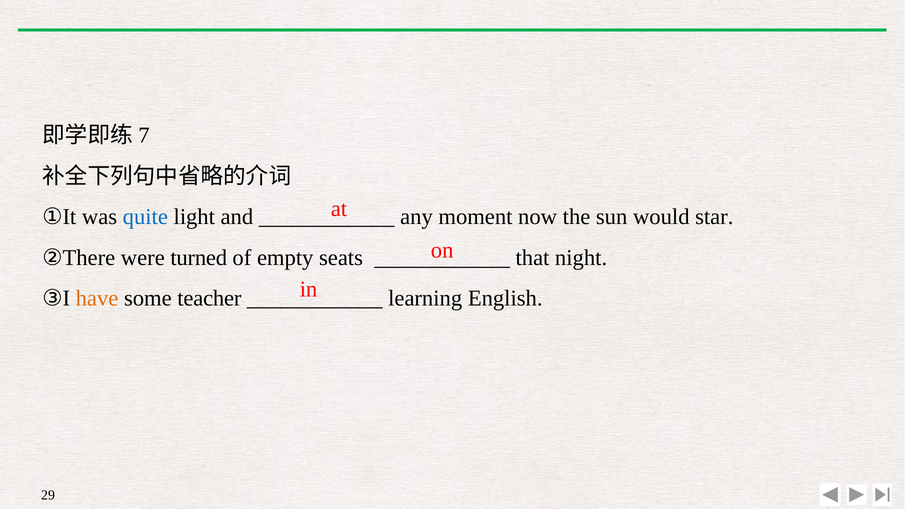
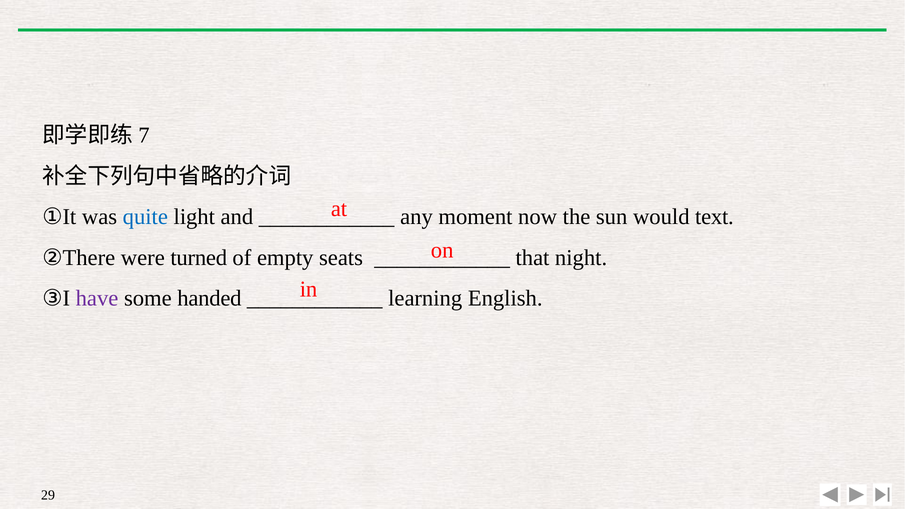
star: star -> text
have colour: orange -> purple
teacher: teacher -> handed
